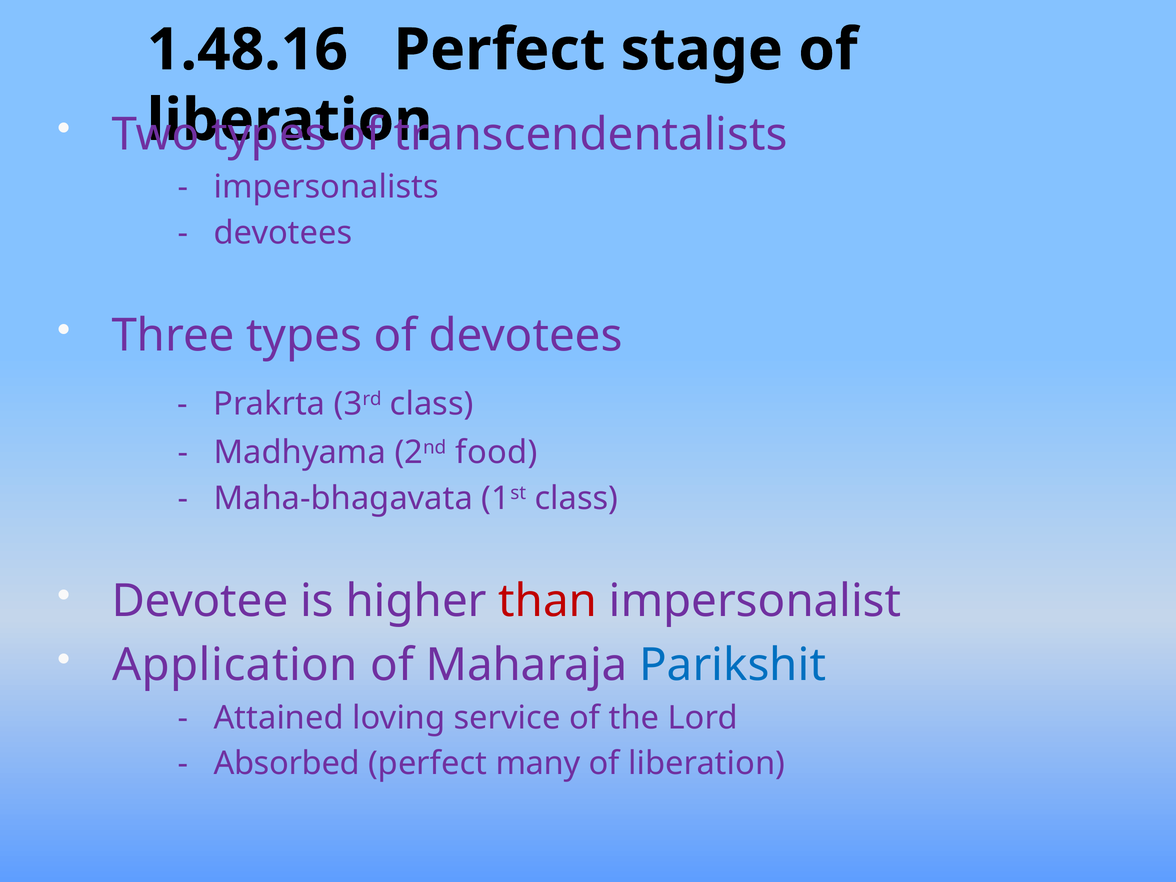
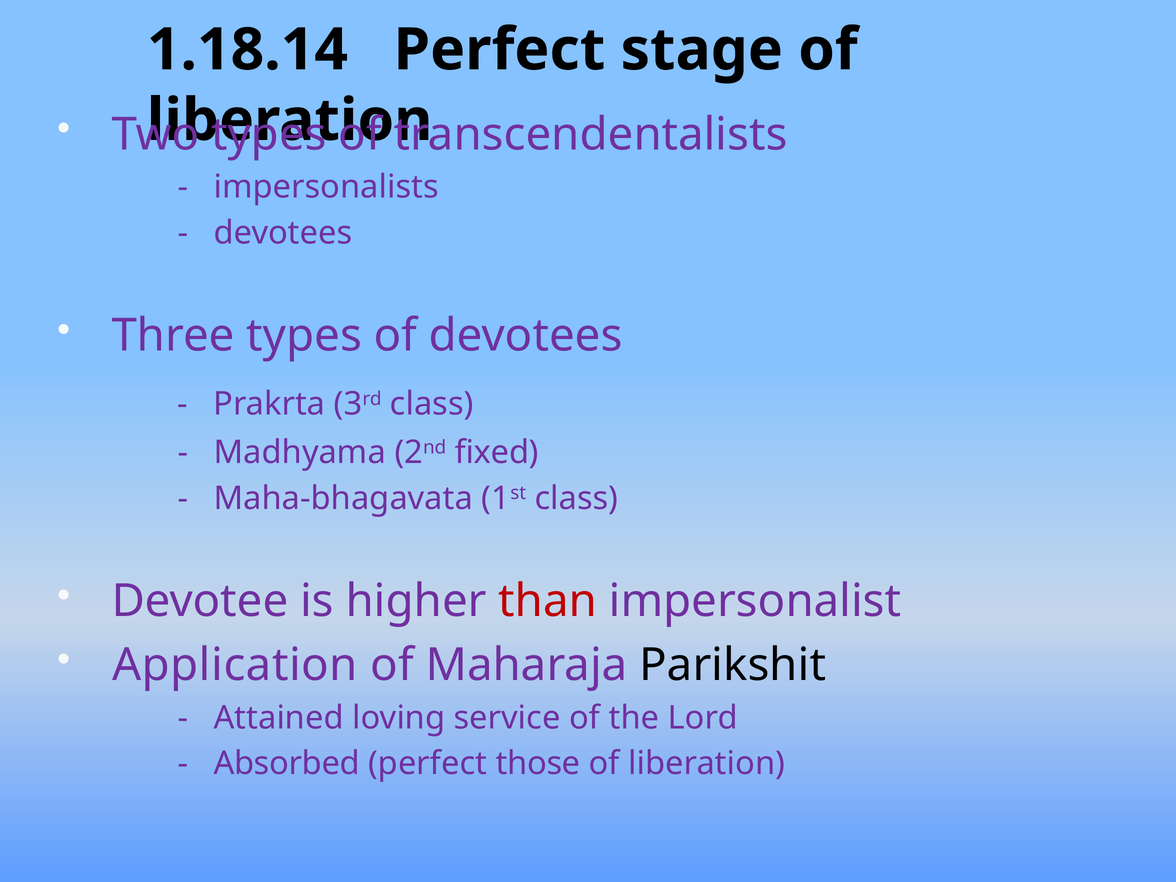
1.48.16: 1.48.16 -> 1.18.14
food: food -> fixed
Parikshit colour: blue -> black
many: many -> those
